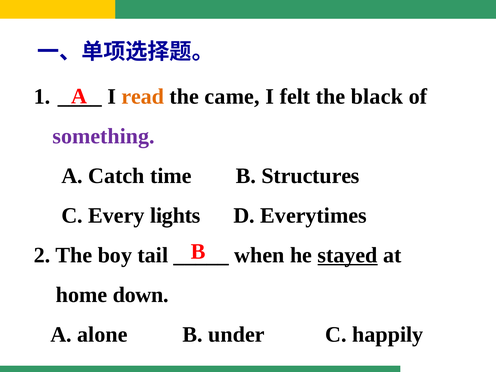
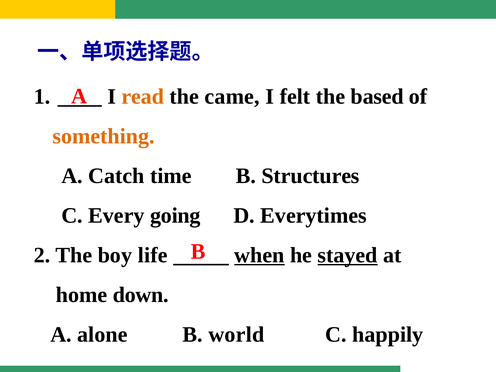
black: black -> based
something colour: purple -> orange
lights: lights -> going
tail: tail -> life
when underline: none -> present
under: under -> world
